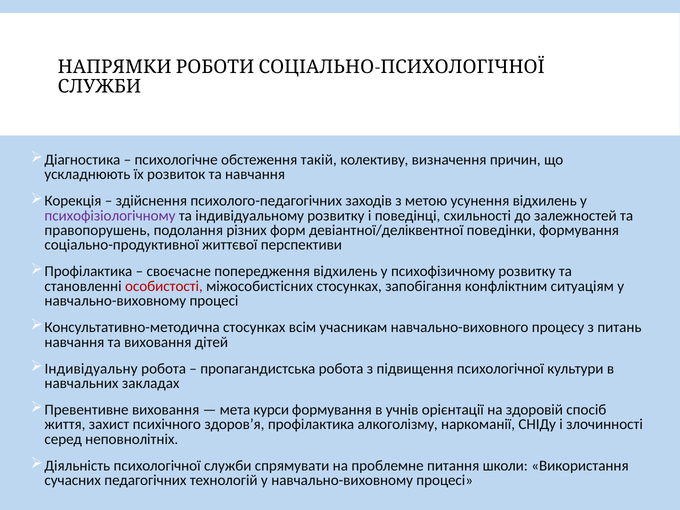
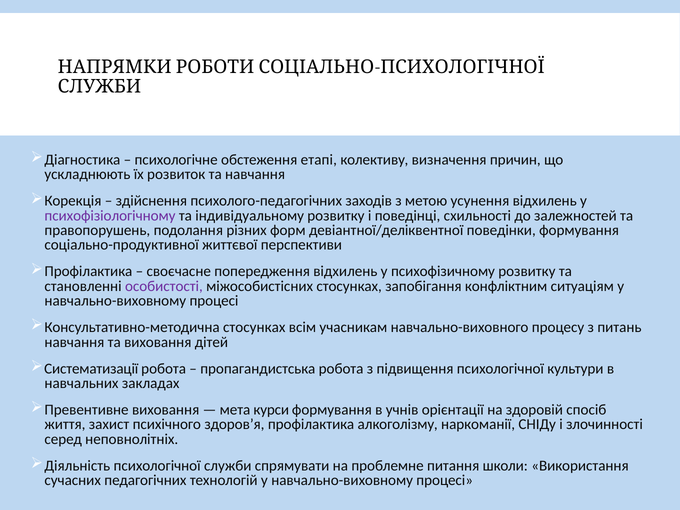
такій: такій -> етапі
особистості colour: red -> purple
Індивідуальну: Індивідуальну -> Систематизації
